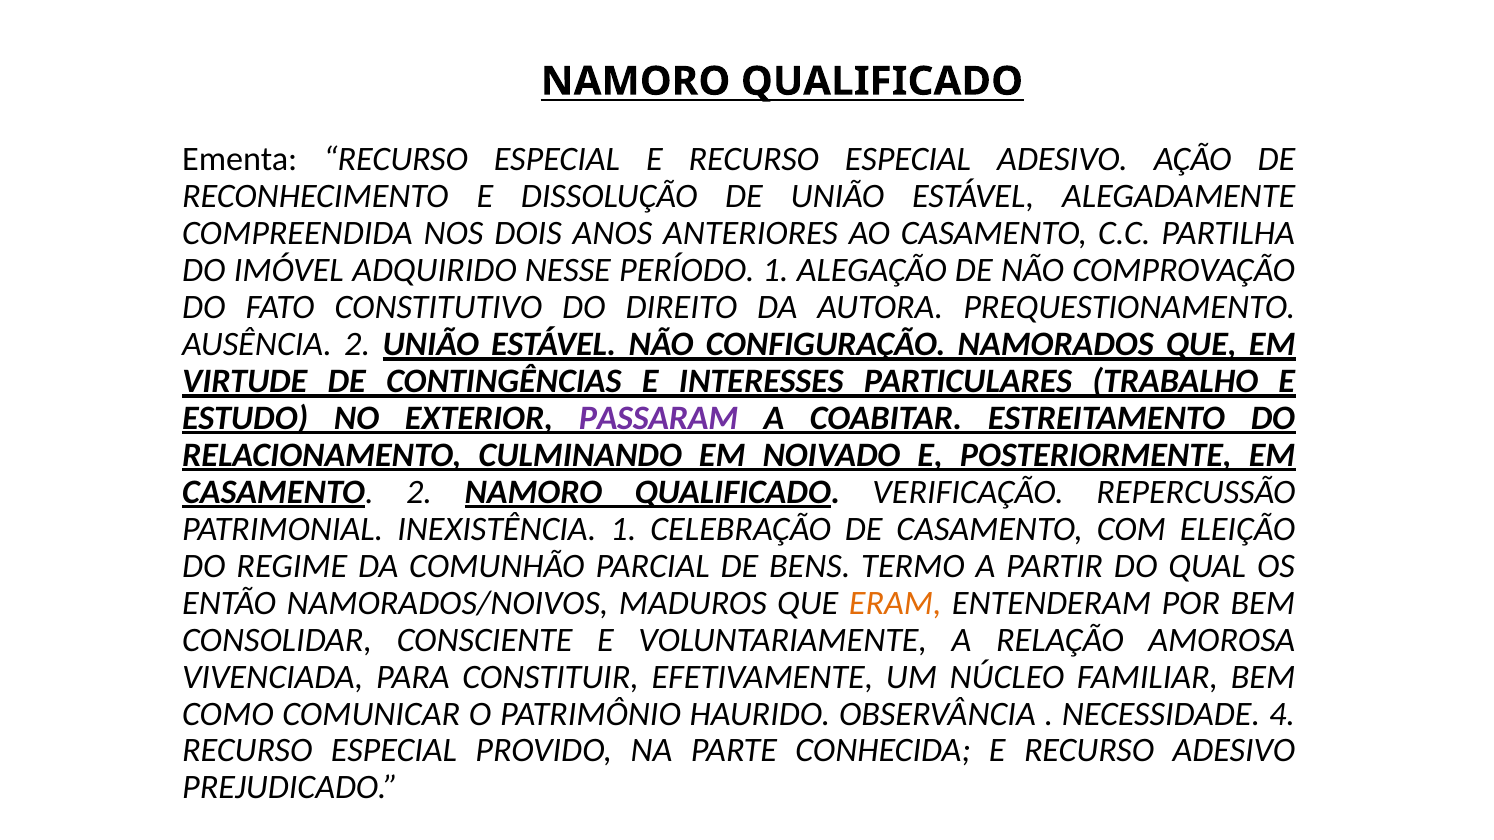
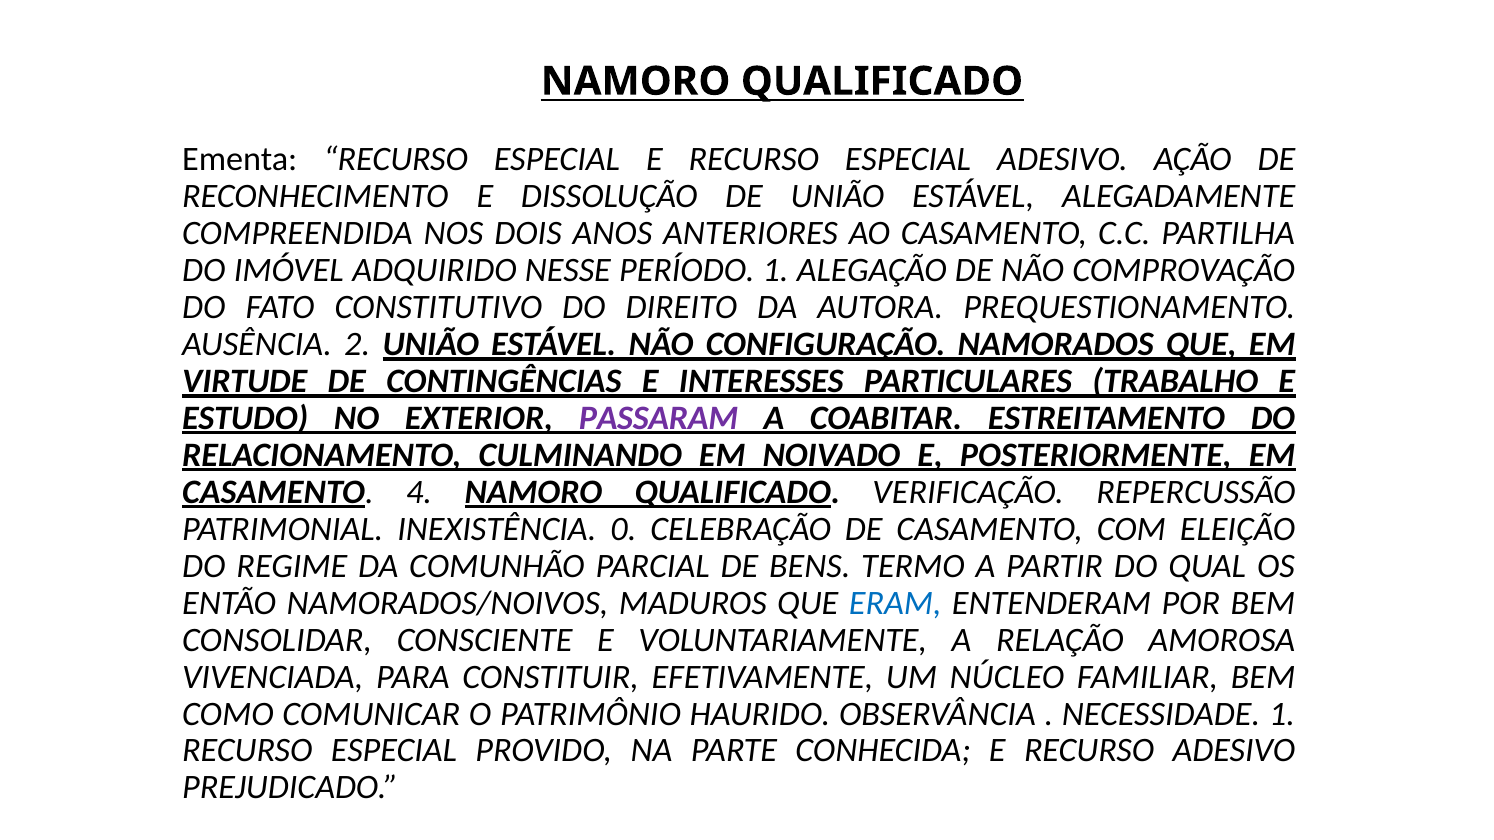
CASAMENTO 2: 2 -> 4
INEXISTÊNCIA 1: 1 -> 0
ERAM colour: orange -> blue
NECESSIDADE 4: 4 -> 1
